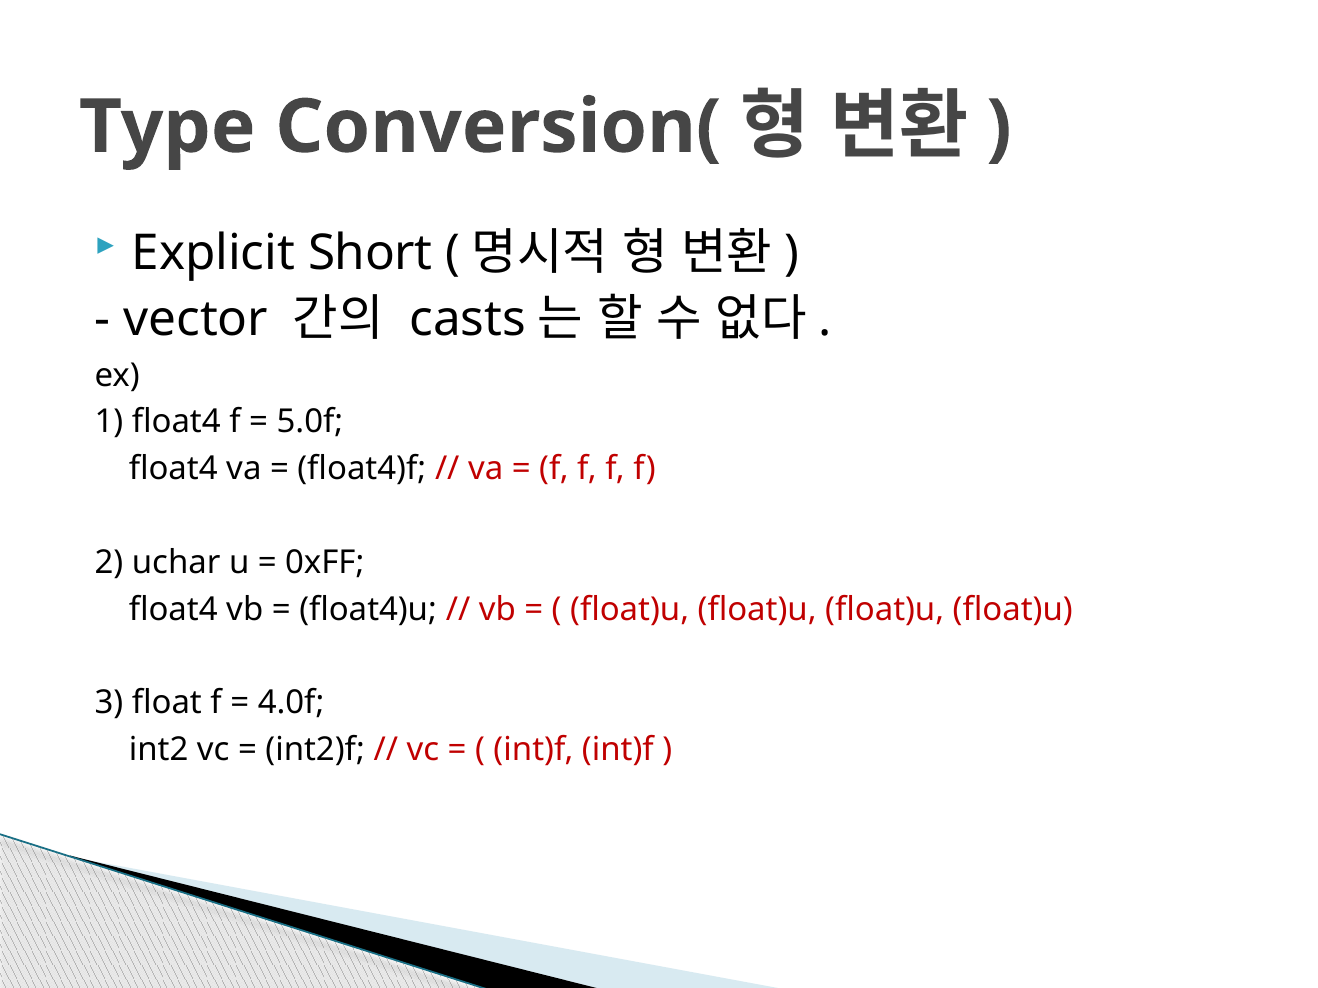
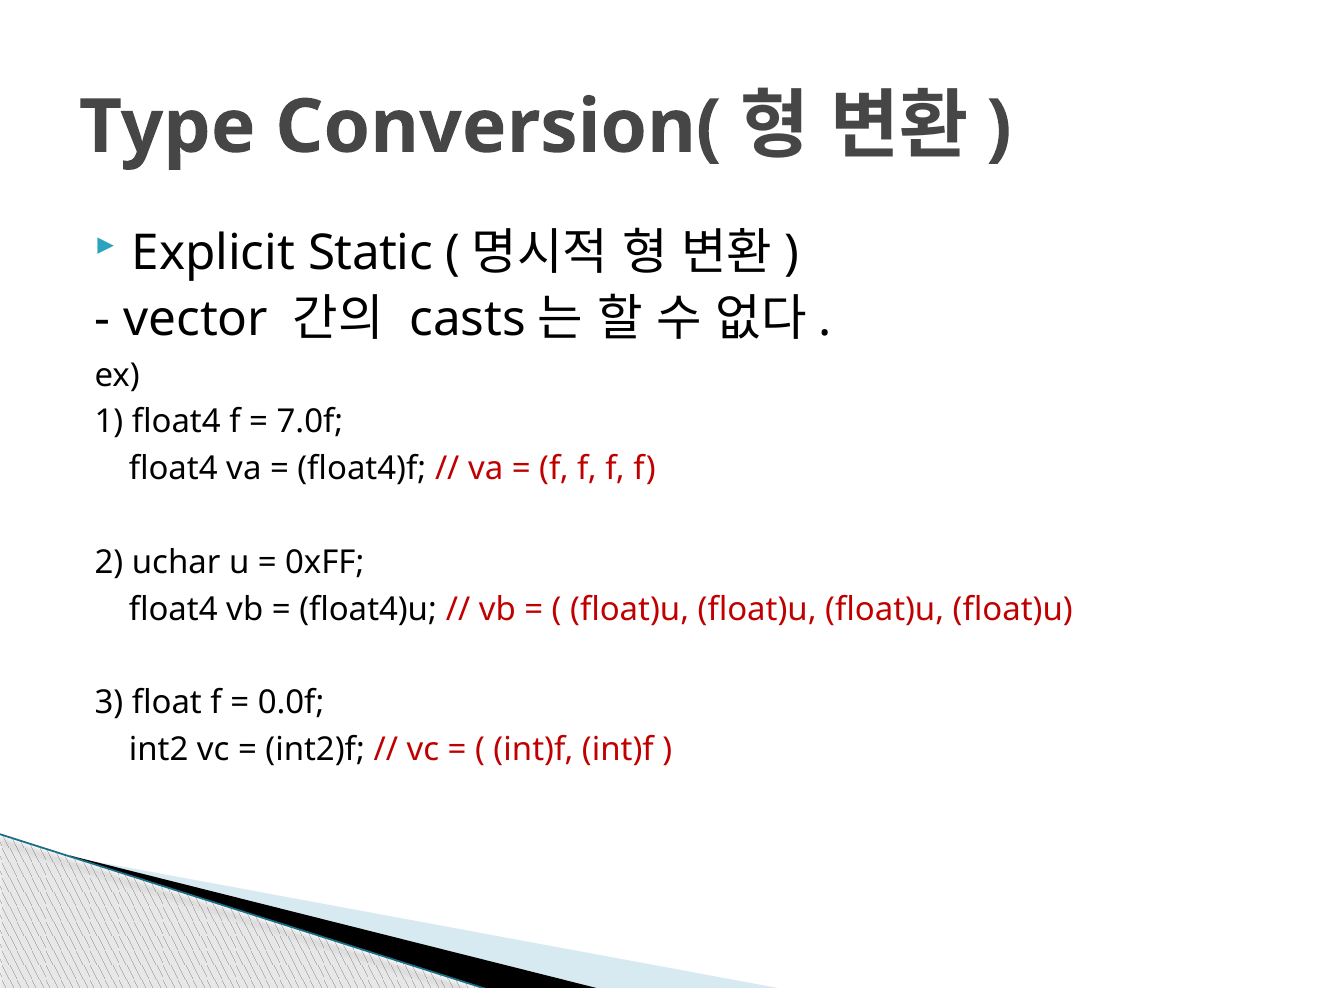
Short: Short -> Static
5.0f: 5.0f -> 7.0f
4.0f: 4.0f -> 0.0f
